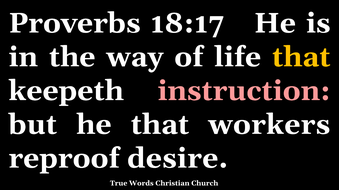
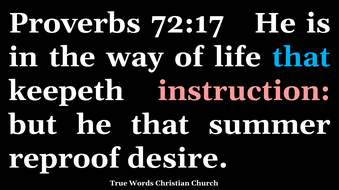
18:17: 18:17 -> 72:17
that at (301, 57) colour: yellow -> light blue
workers: workers -> summer
